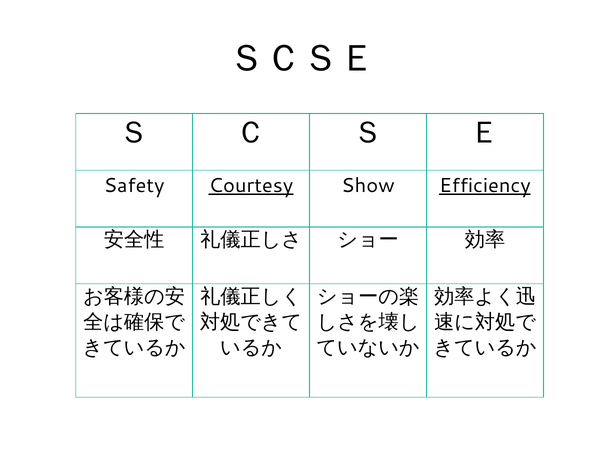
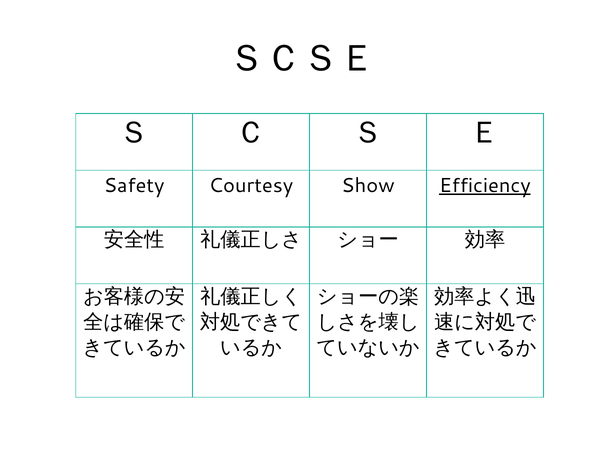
Courtesy underline: present -> none
